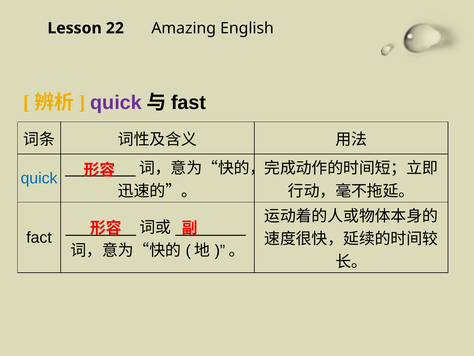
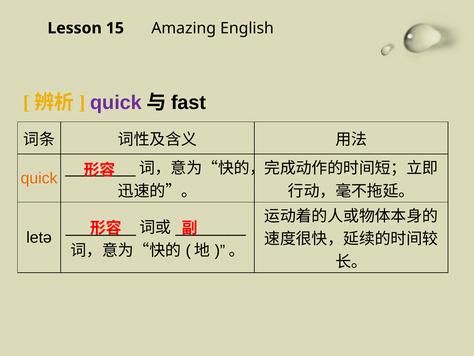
22: 22 -> 15
quick at (39, 178) colour: blue -> orange
fact: fact -> letə
